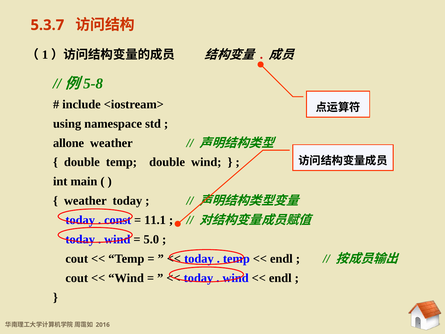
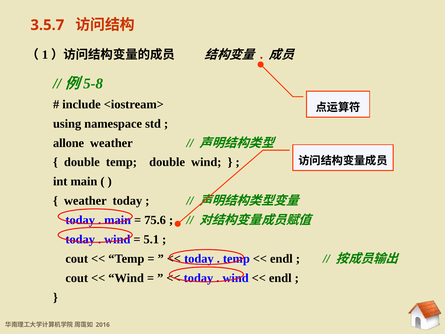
5.3.7: 5.3.7 -> 3.5.7
const at (118, 220): const -> main
11.1: 11.1 -> 75.6
5.0: 5.0 -> 5.1
